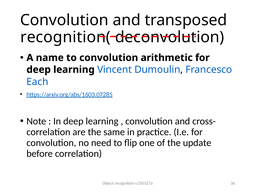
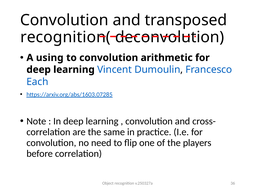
name: name -> using
update: update -> players
